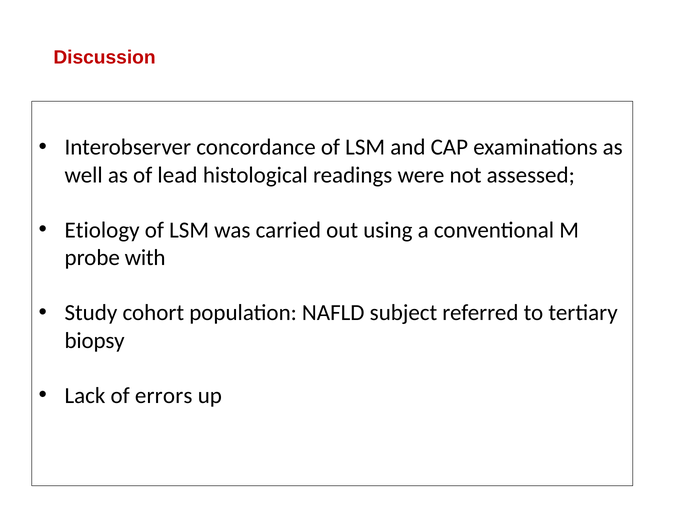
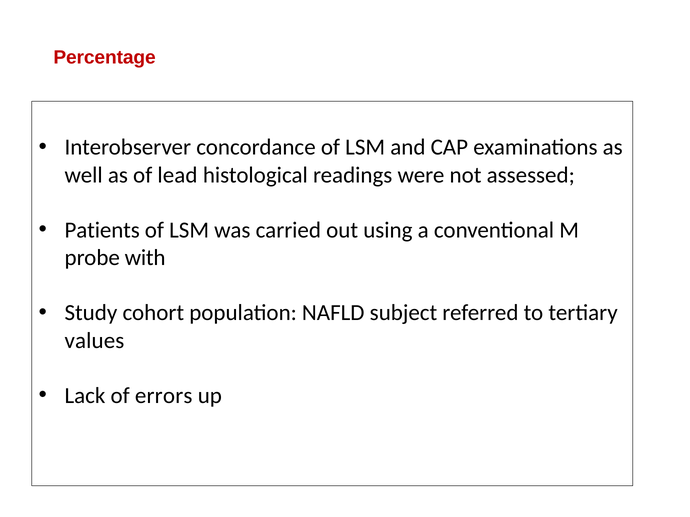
Discussion: Discussion -> Percentage
Etiology: Etiology -> Patients
biopsy: biopsy -> values
